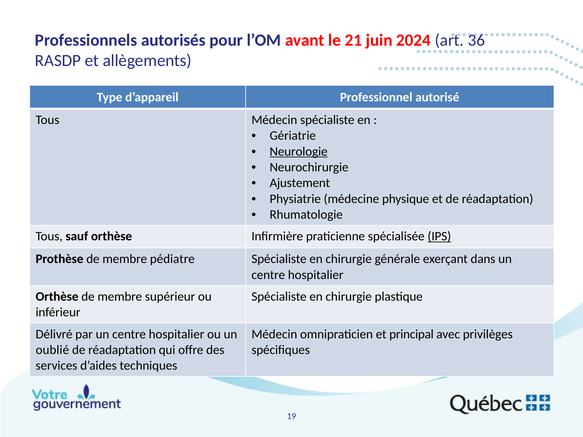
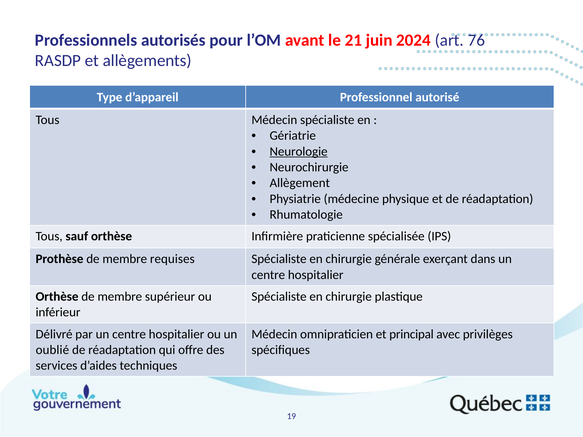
36: 36 -> 76
Ajustement: Ajustement -> Allègement
IPS underline: present -> none
pédiatre: pédiatre -> requises
